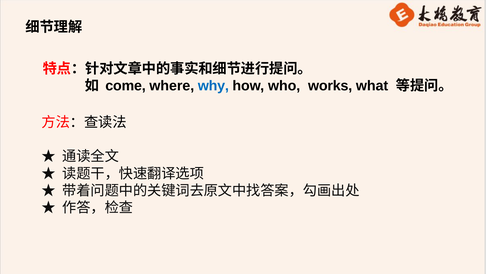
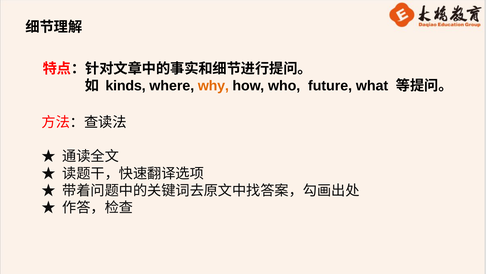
come: come -> kinds
why colour: blue -> orange
works: works -> future
